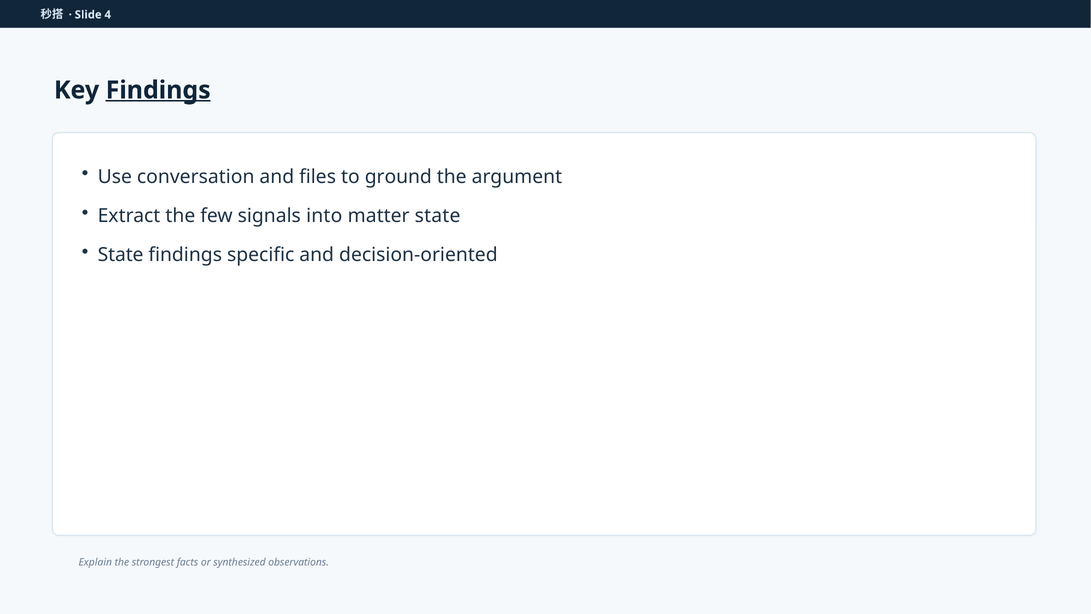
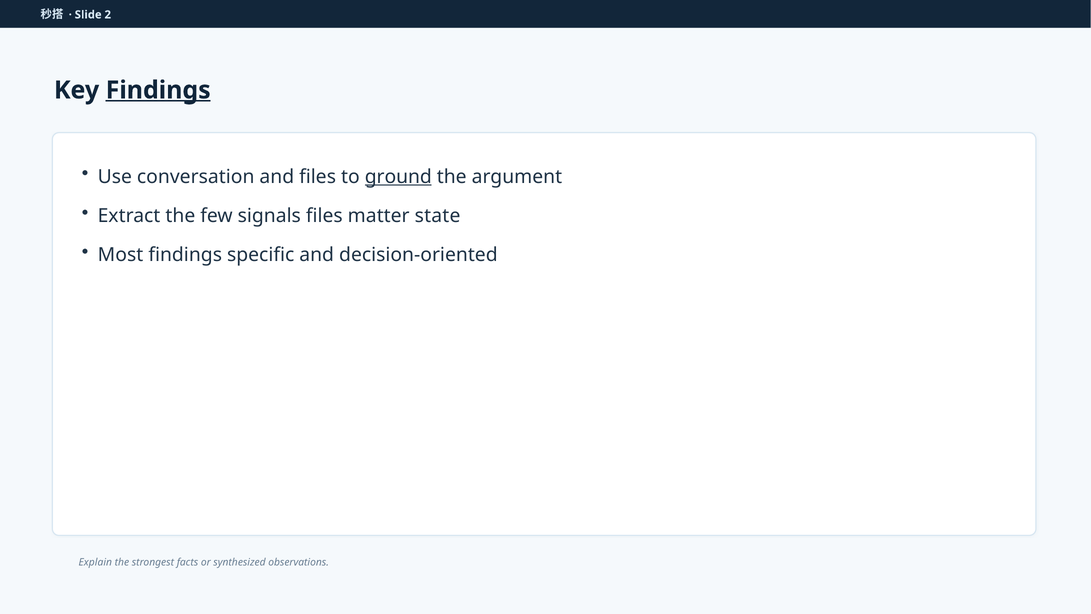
4: 4 -> 2
ground underline: none -> present
signals into: into -> files
State at (121, 255): State -> Most
